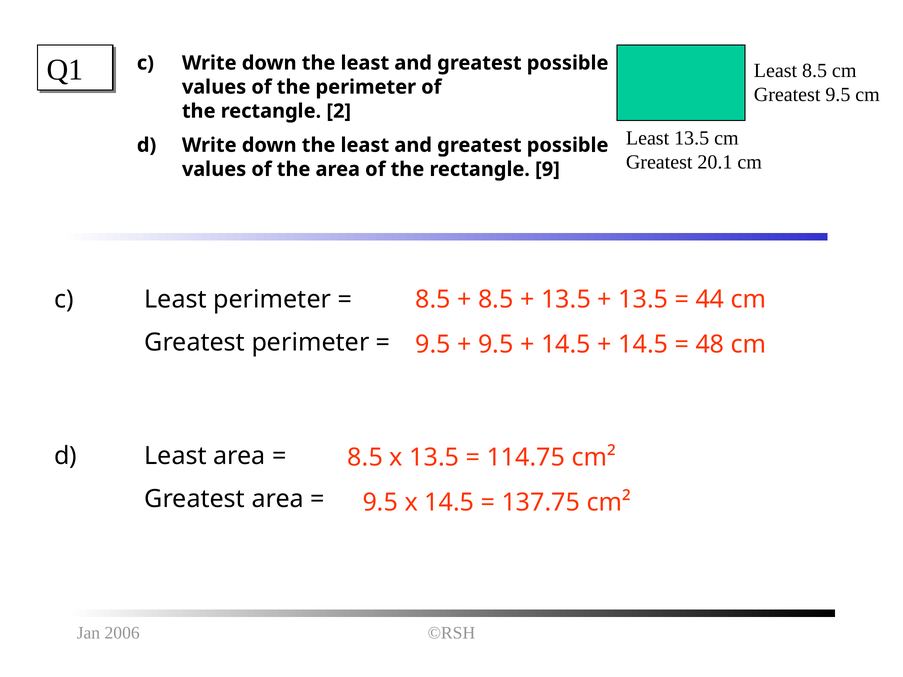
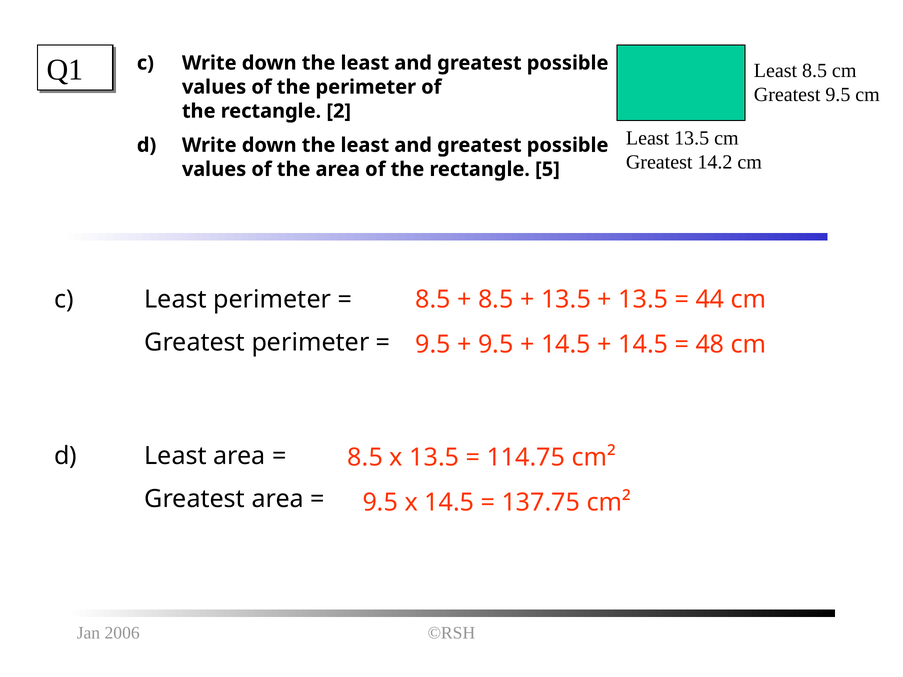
20.1: 20.1 -> 14.2
9: 9 -> 5
